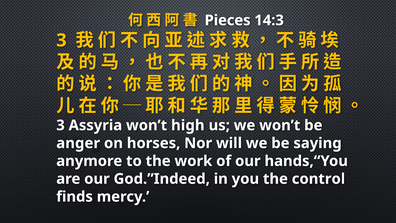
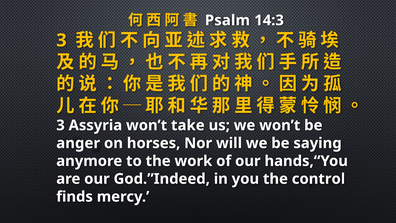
Pieces: Pieces -> Psalm
high: high -> take
